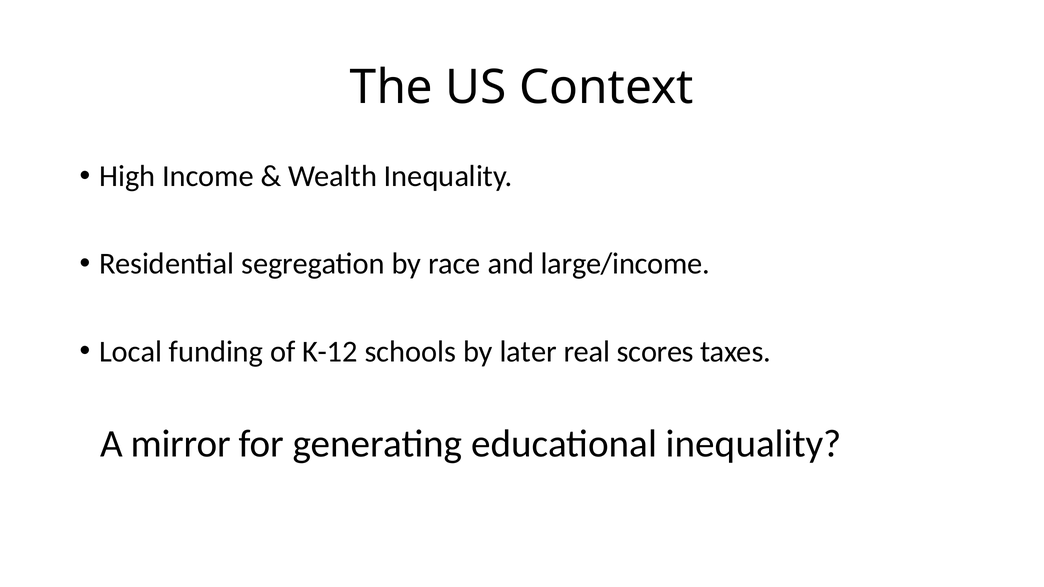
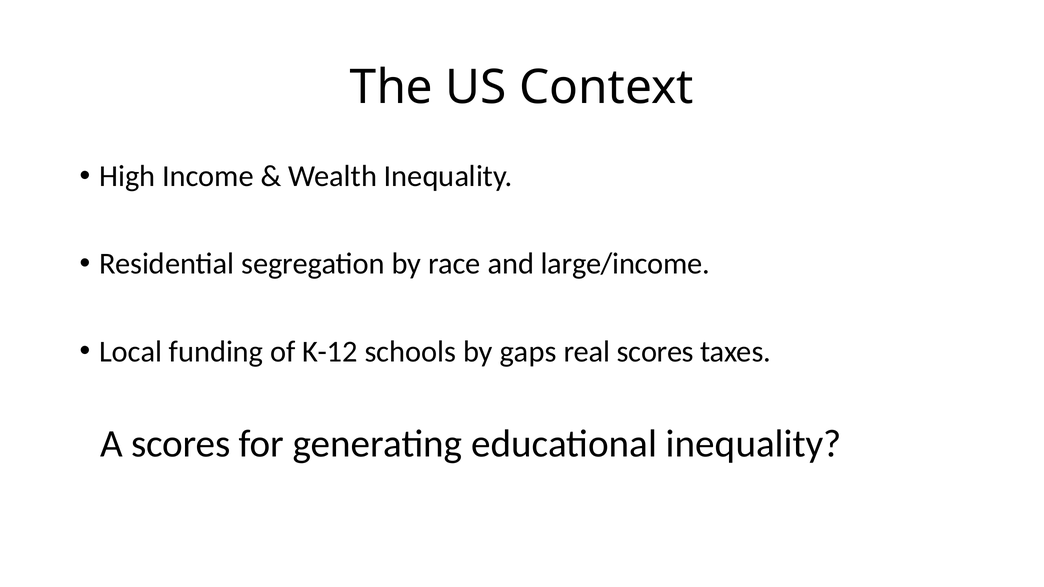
later: later -> gaps
A mirror: mirror -> scores
